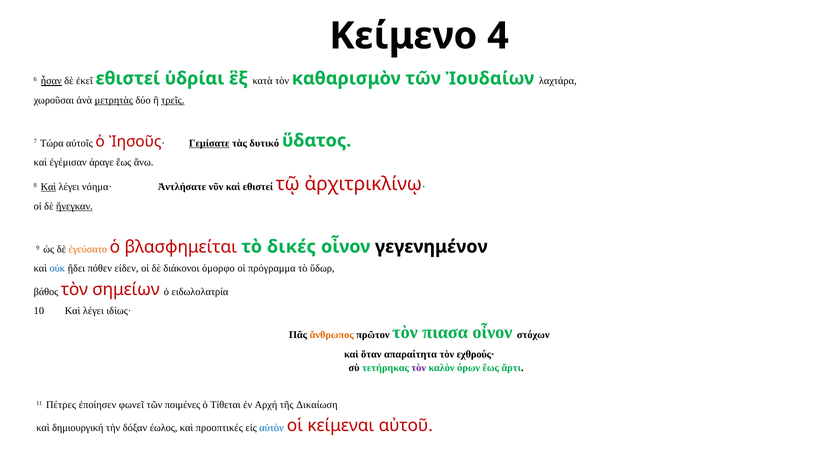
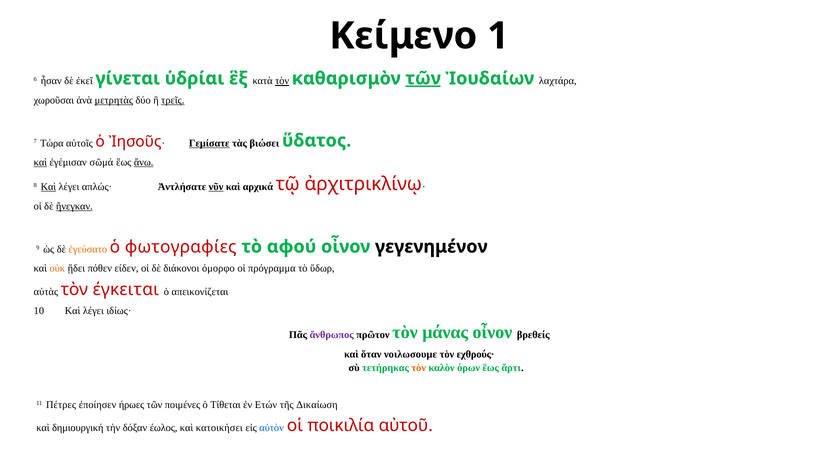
4: 4 -> 1
ἦσαν underline: present -> none
ἐκεῖ εθιστεί: εθιστεί -> γίνεται
τὸν at (282, 81) underline: none -> present
τῶν at (423, 78) underline: none -> present
δυτικό: δυτικό -> βιώσει
καὶ at (40, 162) underline: none -> present
άραγε: άραγε -> σῶμά
ἄνω underline: none -> present
νόημα·: νόημα· -> απλώς·
νῦν underline: none -> present
καὶ εθιστεί: εθιστεί -> αρχικά
βλασφημείται: βλασφημείται -> φωτογραφίες
δικές: δικές -> αφού
οὐκ colour: blue -> orange
βάθος: βάθος -> αὐτὰς
σημείων: σημείων -> έγκειται
ειδωλολατρία: ειδωλολατρία -> απεικονίζεται
ἄνθρωπος colour: orange -> purple
πιασα: πιασα -> μάνας
στόχων: στόχων -> βρεθείς
απαραίτητα: απαραίτητα -> νοιλωσουμε
τὸν at (419, 368) colour: purple -> orange
φωνεῖ: φωνεῖ -> ήρωες
Αρχή: Αρχή -> Ετών
προοπτικές: προοπτικές -> κατοικήσει
κείμεναι: κείμεναι -> ποικιλία
